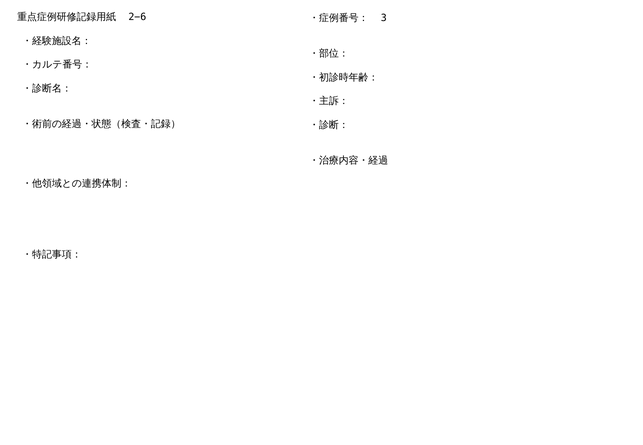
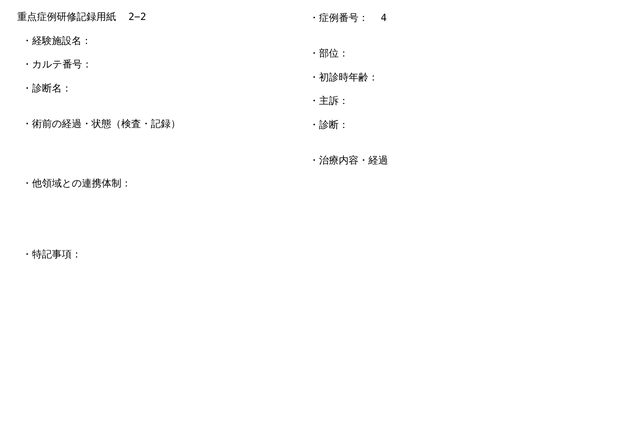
2−6: 2−6 -> 2−2
3: 3 -> 4
